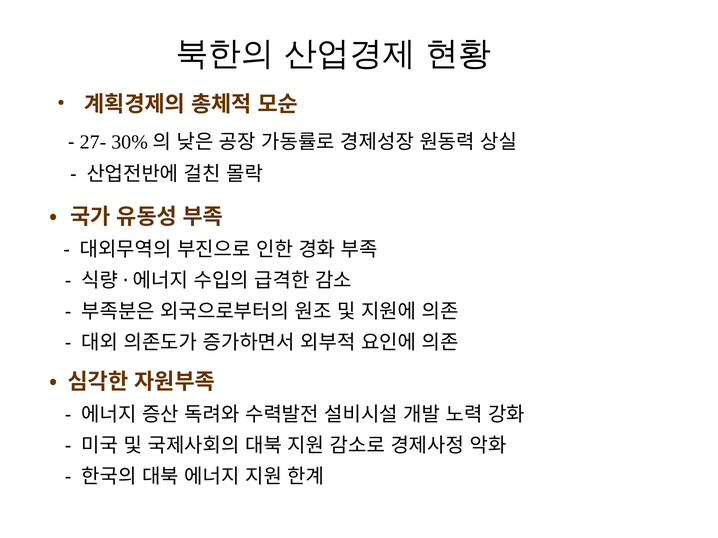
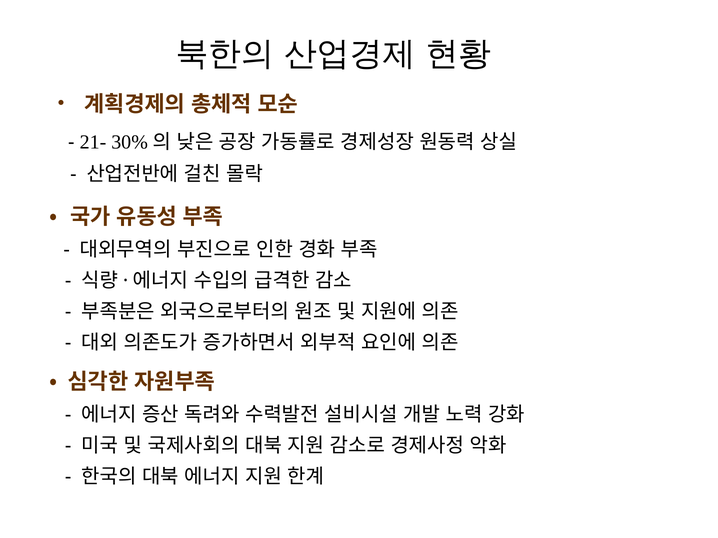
27-: 27- -> 21-
